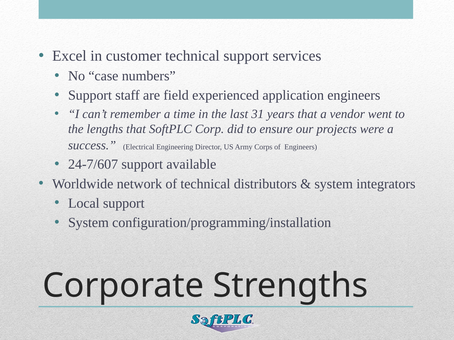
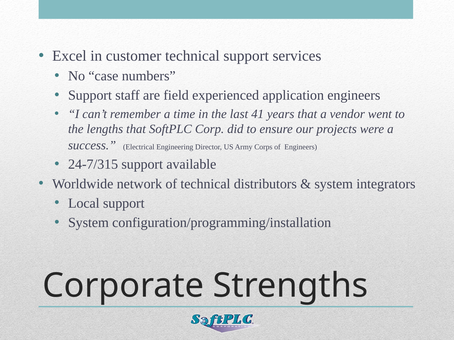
31: 31 -> 41
24-7/607: 24-7/607 -> 24-7/315
